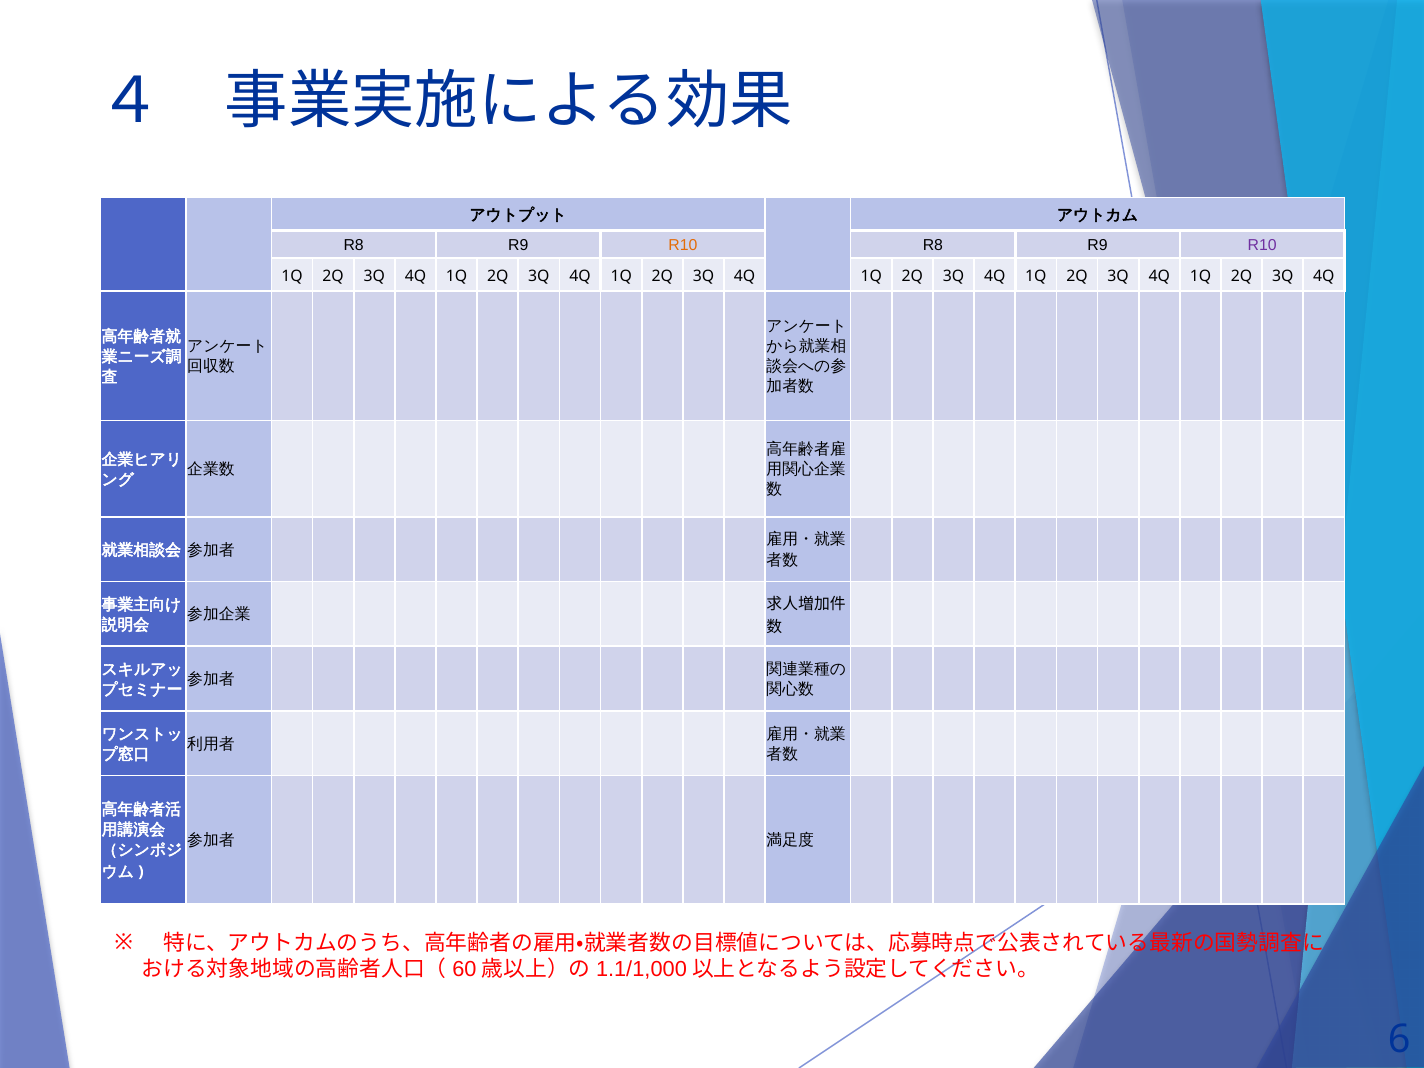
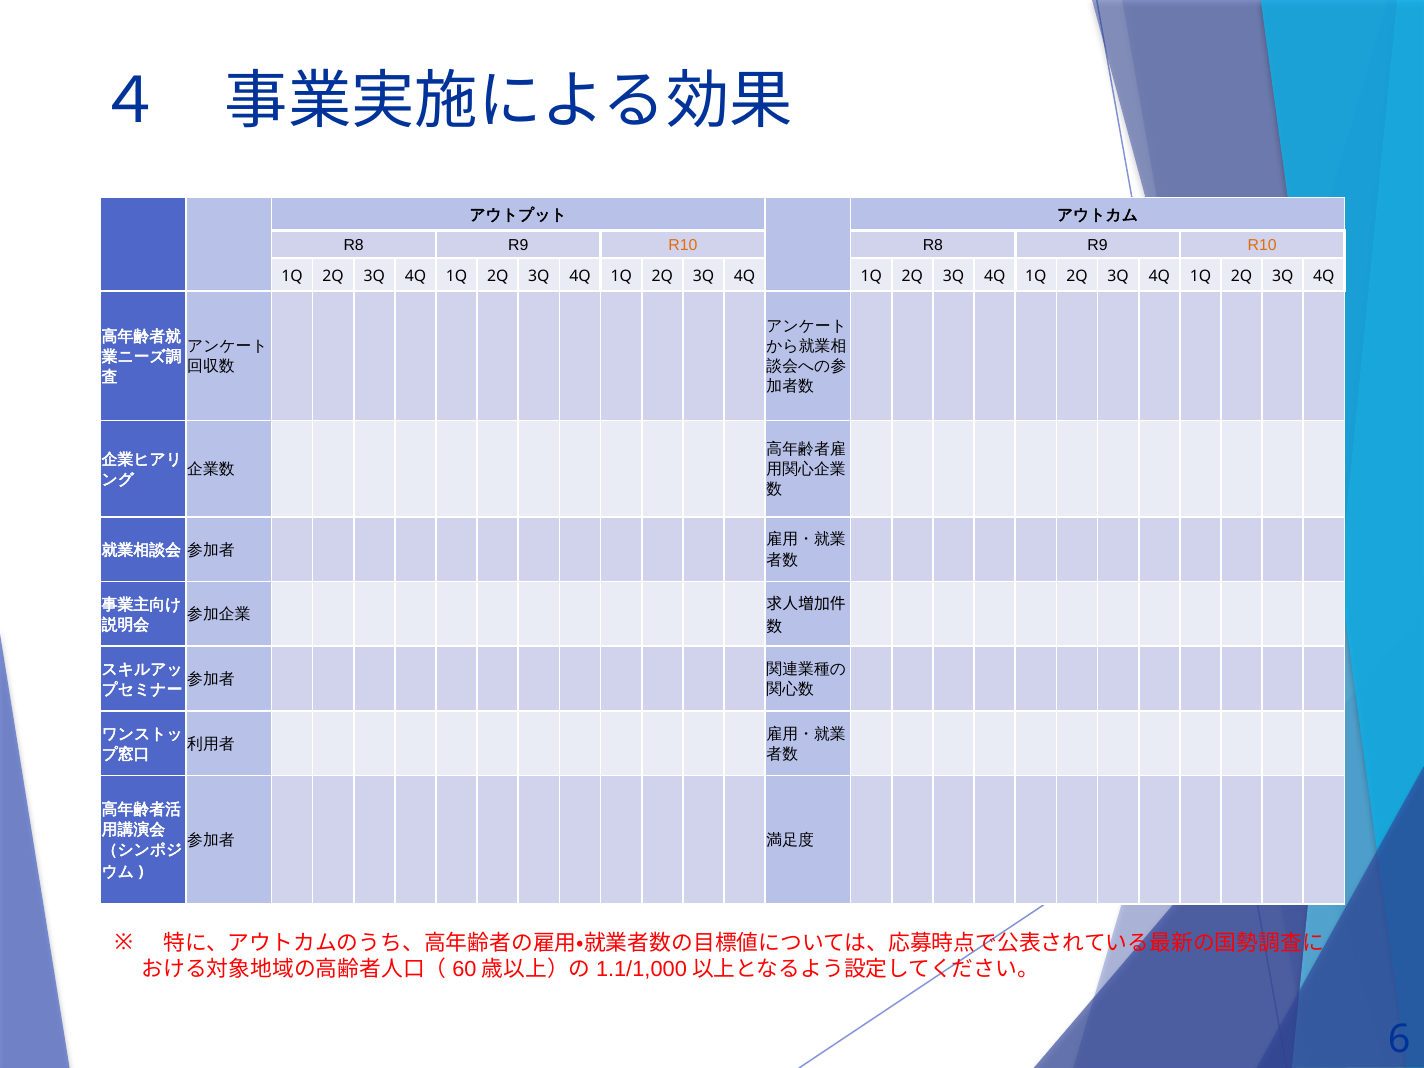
R10 at (1262, 245) colour: purple -> orange
